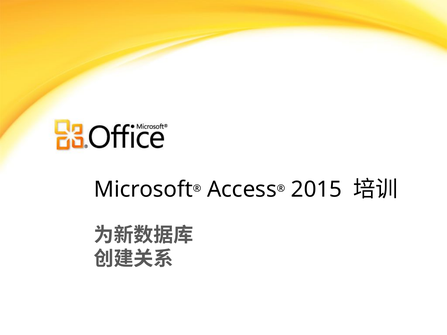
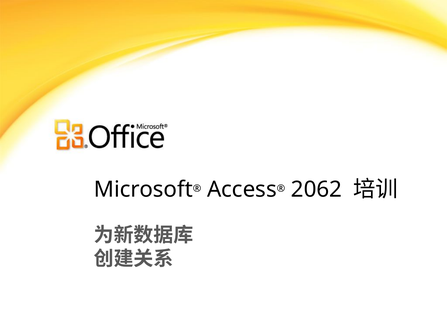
2015: 2015 -> 2062
